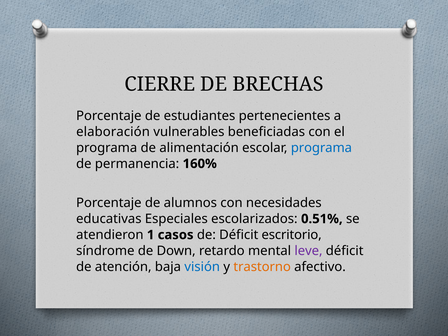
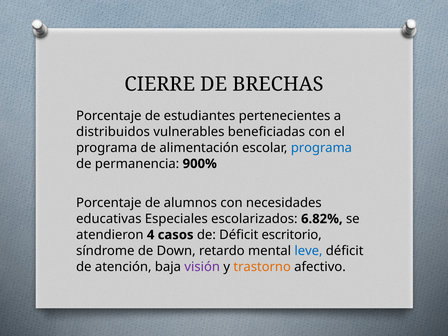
elaboración: elaboración -> distribuidos
160%: 160% -> 900%
0.51%: 0.51% -> 6.82%
1: 1 -> 4
leve colour: purple -> blue
visión colour: blue -> purple
